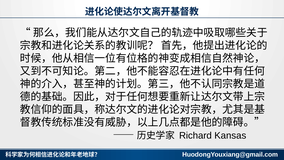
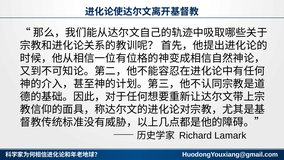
Kansas: Kansas -> Lamark
